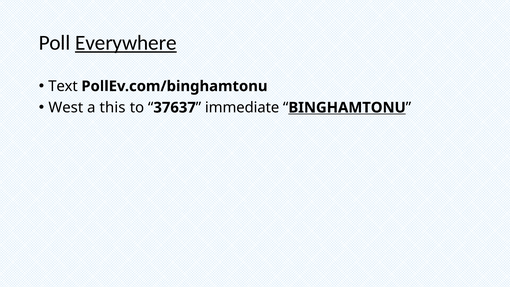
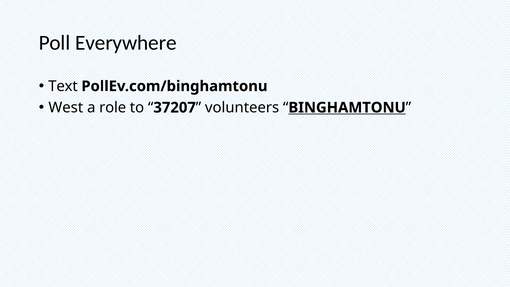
Everywhere underline: present -> none
this: this -> role
37637: 37637 -> 37207
immediate: immediate -> volunteers
